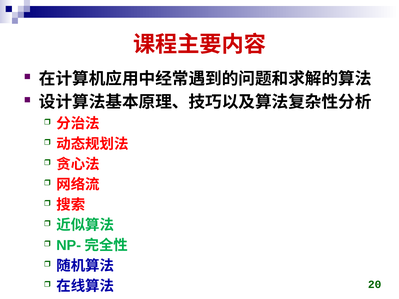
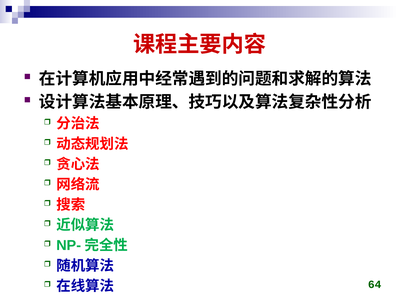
20: 20 -> 64
